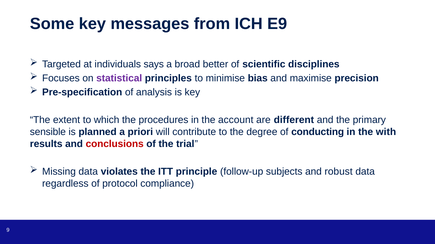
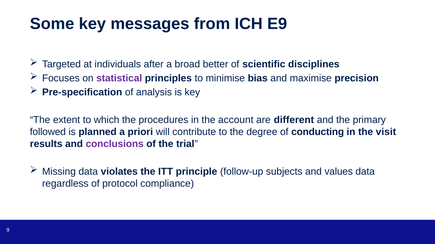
says: says -> after
sensible: sensible -> followed
with: with -> visit
conclusions colour: red -> purple
robust: robust -> values
